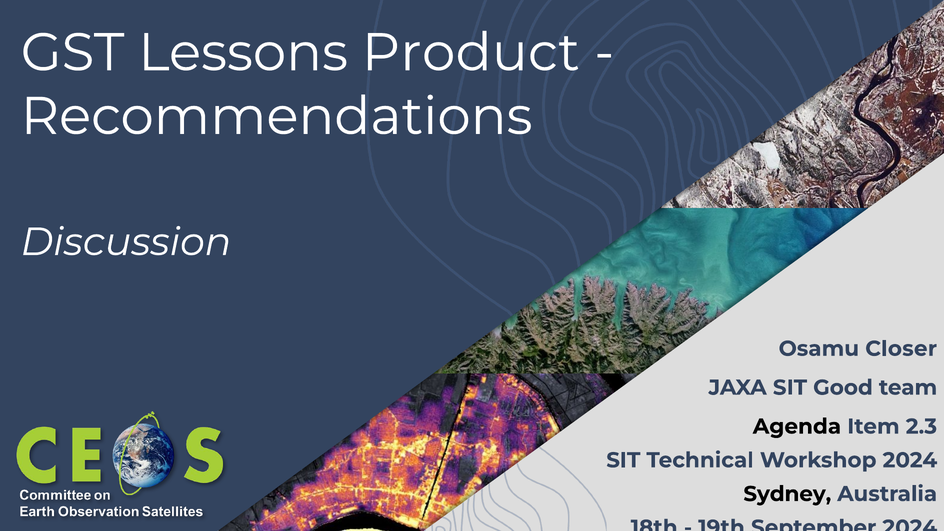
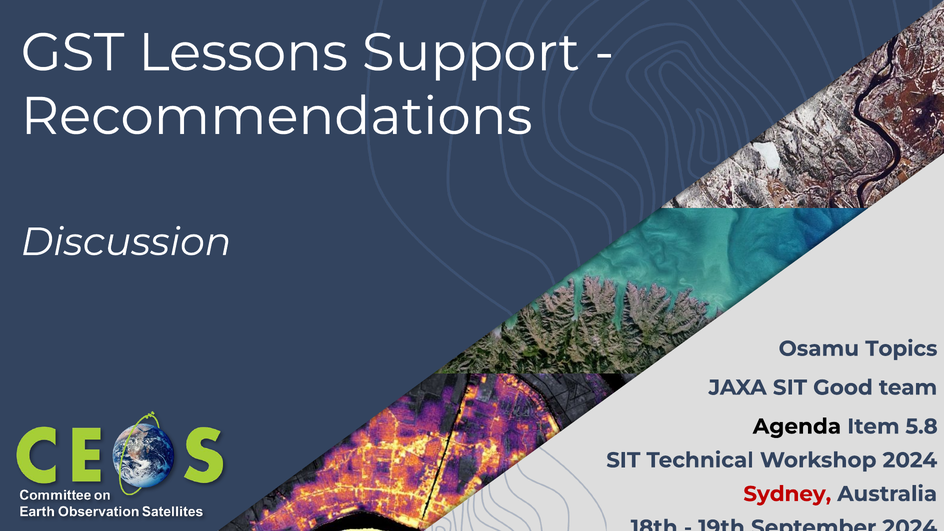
Product: Product -> Support
Closer: Closer -> Topics
2.3: 2.3 -> 5.8
Sydney colour: black -> red
